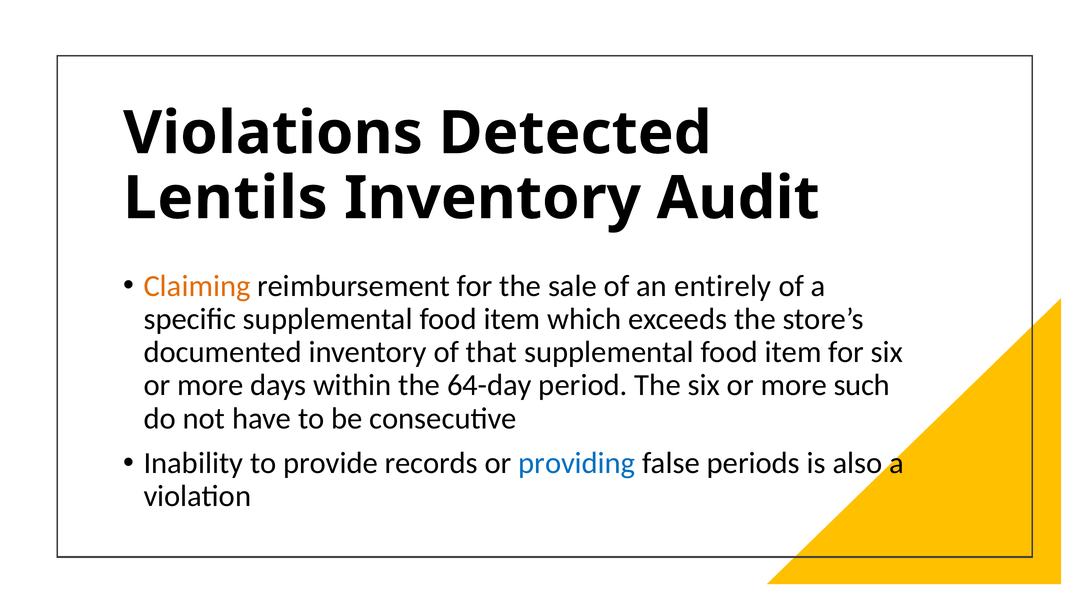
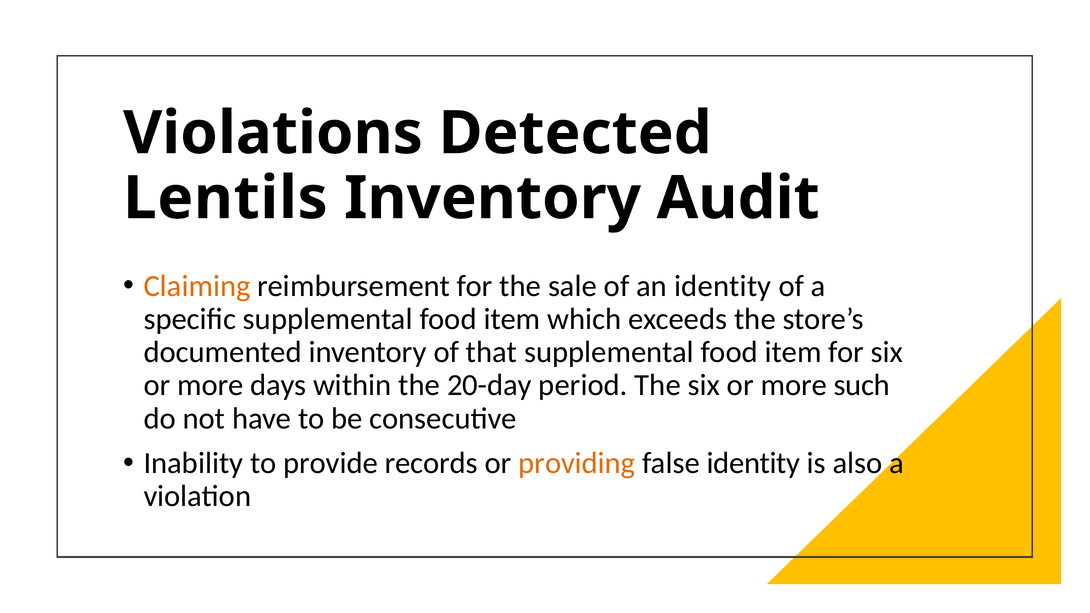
an entirely: entirely -> identity
64-day: 64-day -> 20-day
providing colour: blue -> orange
false periods: periods -> identity
